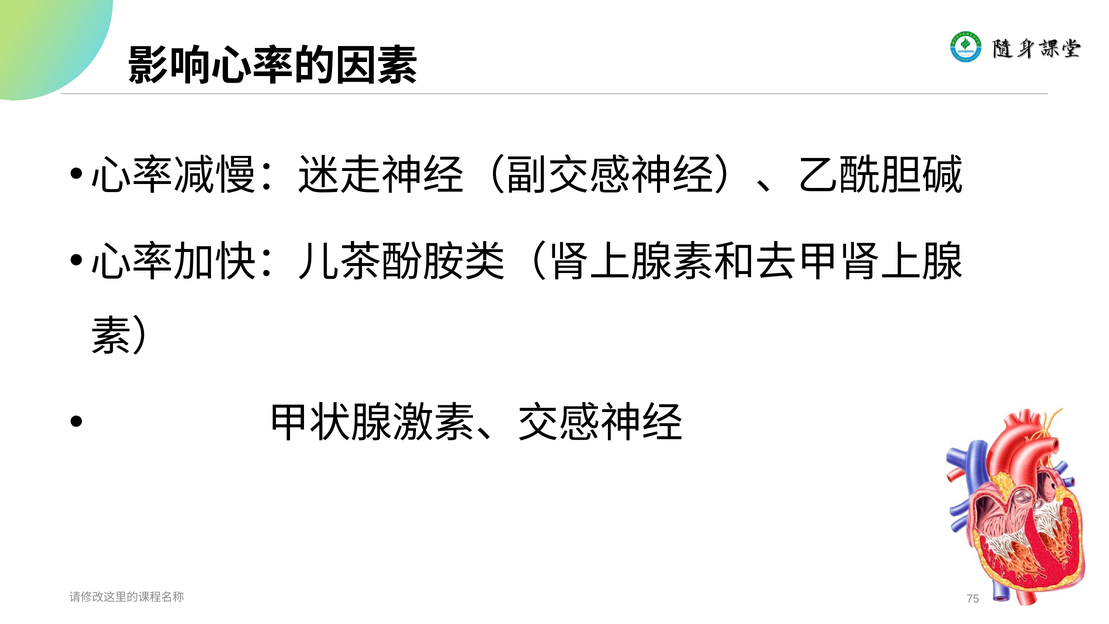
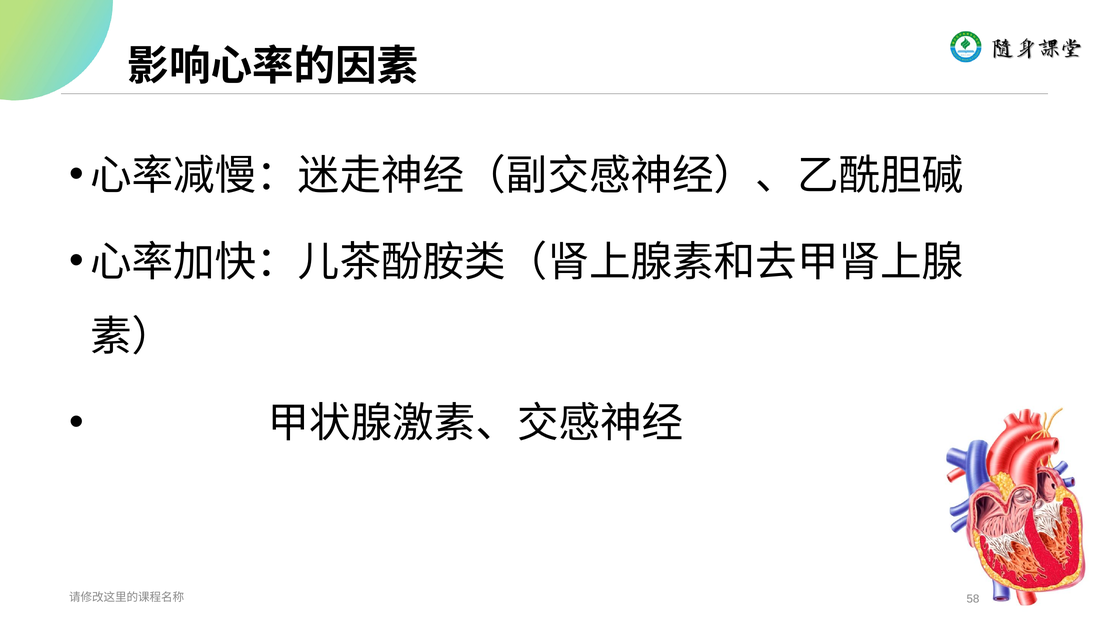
75: 75 -> 58
